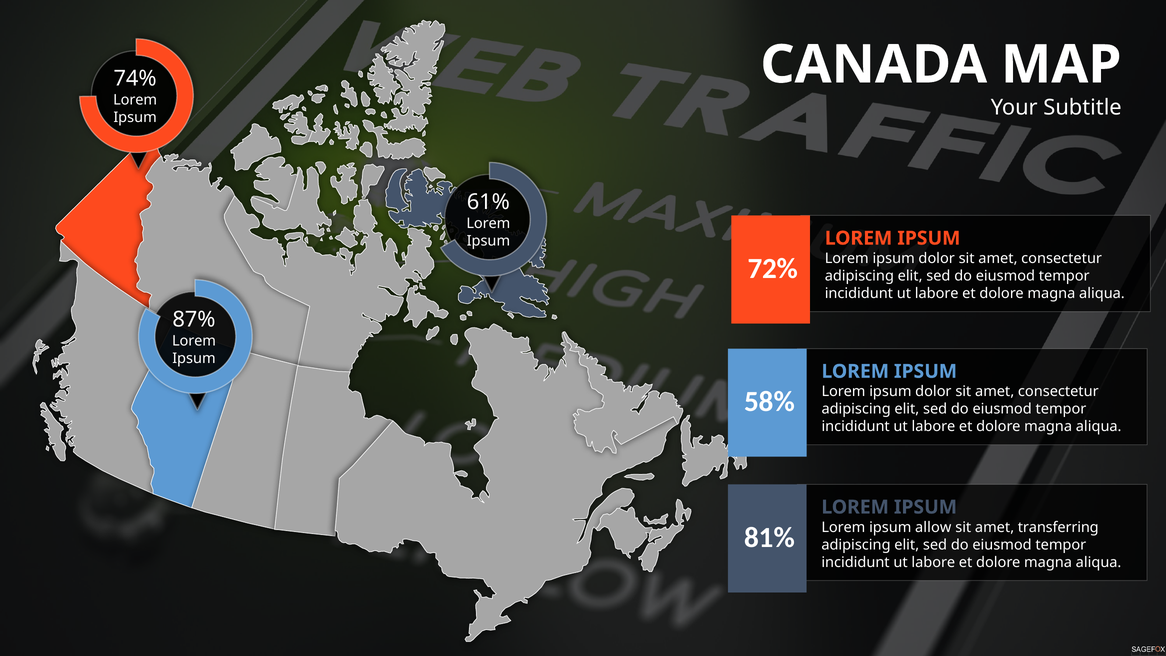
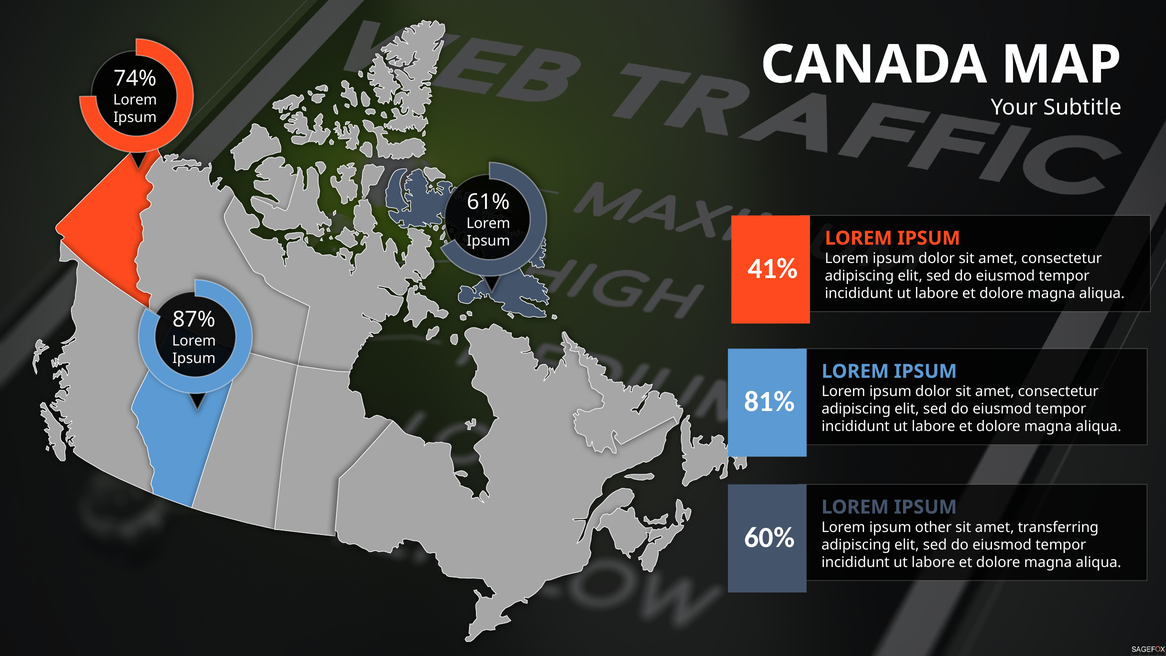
72%: 72% -> 41%
58%: 58% -> 81%
allow: allow -> other
81%: 81% -> 60%
